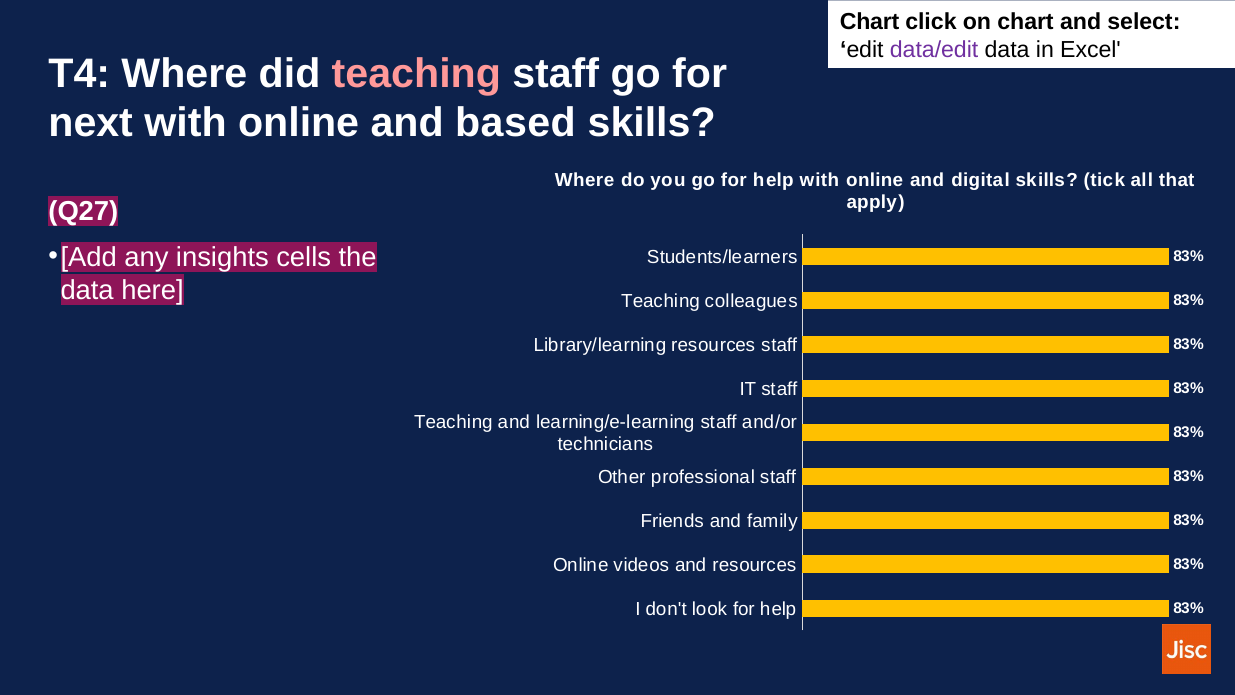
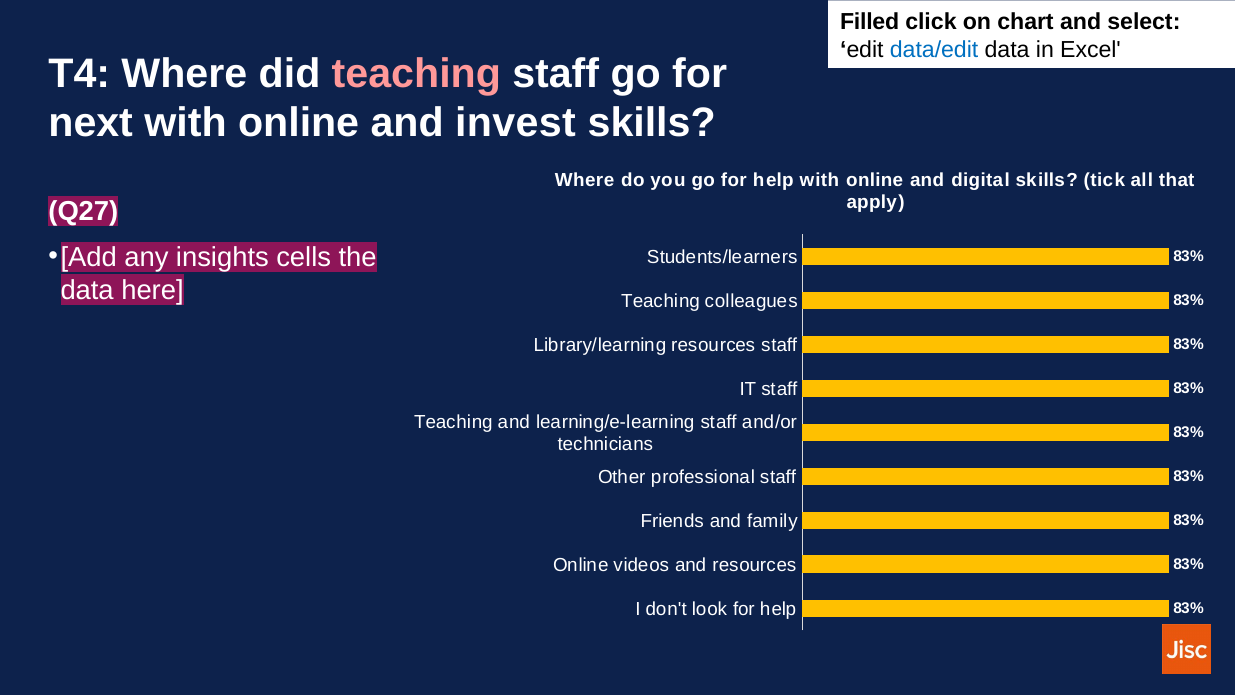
Chart at (870, 22): Chart -> Filled
data/edit colour: purple -> blue
based: based -> invest
